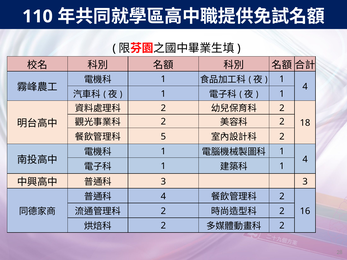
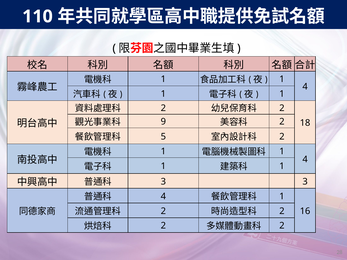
2 at (163, 122): 2 -> 9
2 at (282, 196): 2 -> 1
